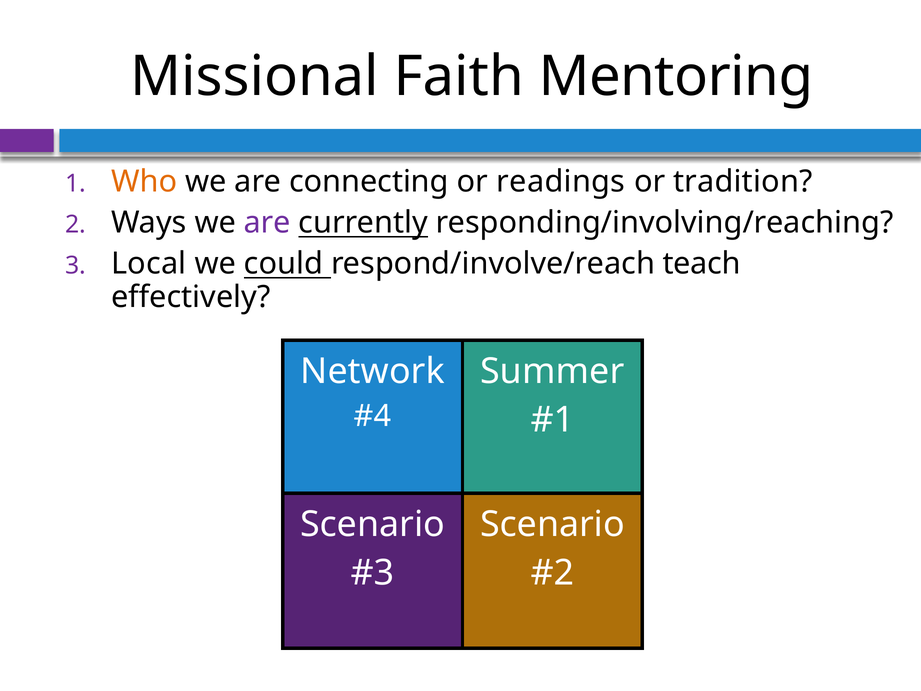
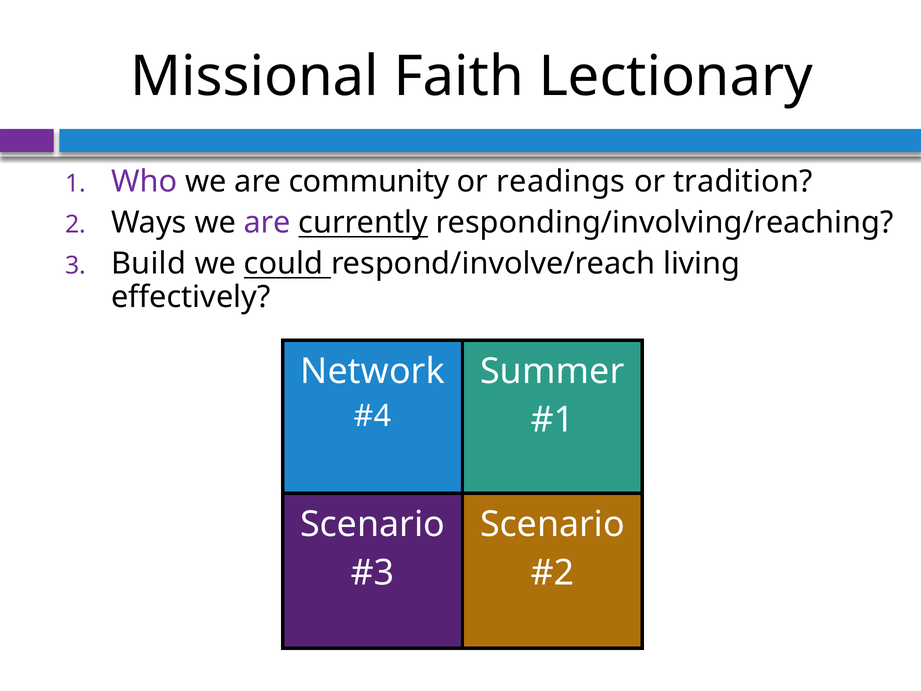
Mentoring: Mentoring -> Lectionary
Who colour: orange -> purple
connecting: connecting -> community
Local: Local -> Build
teach: teach -> living
